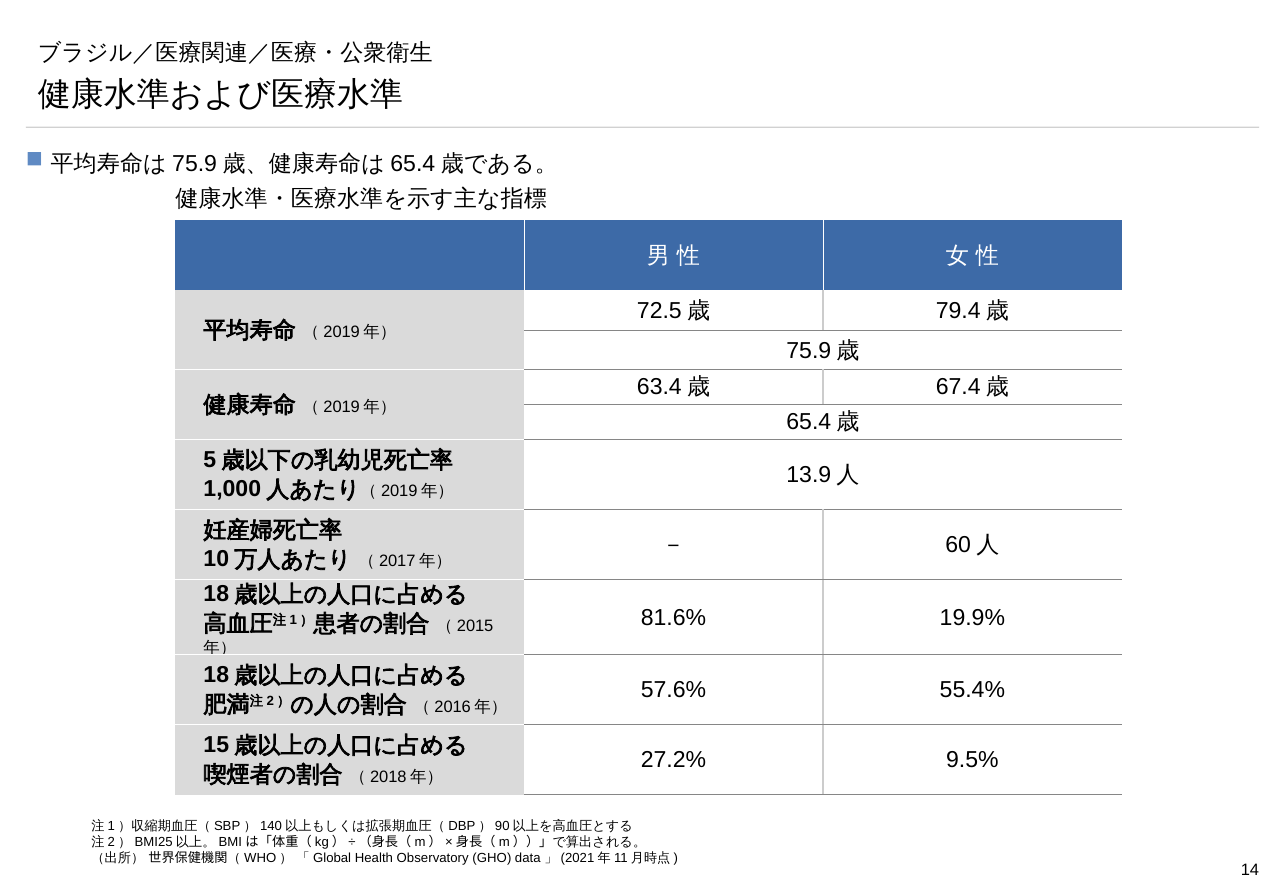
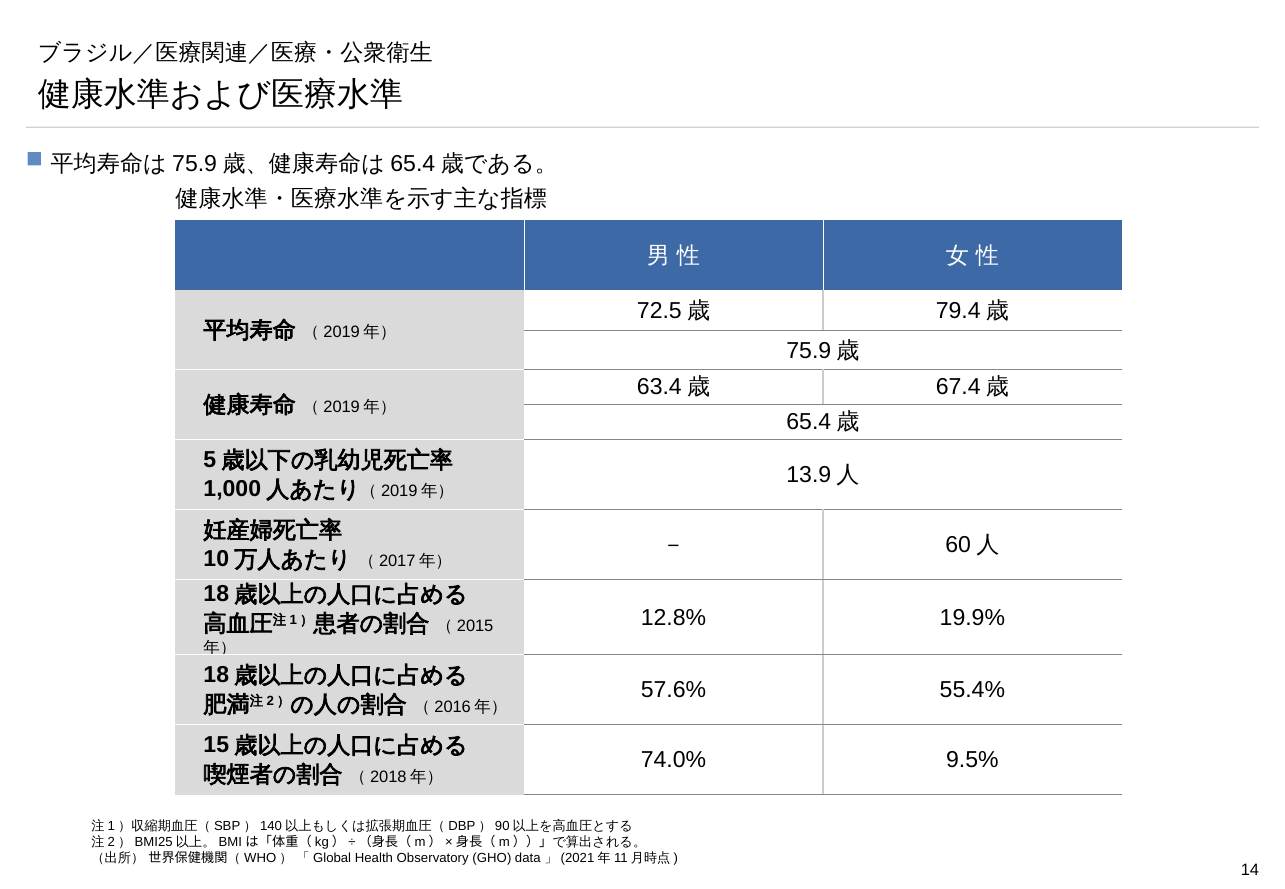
81.6%: 81.6% -> 12.8%
27.2%: 27.2% -> 74.0%
